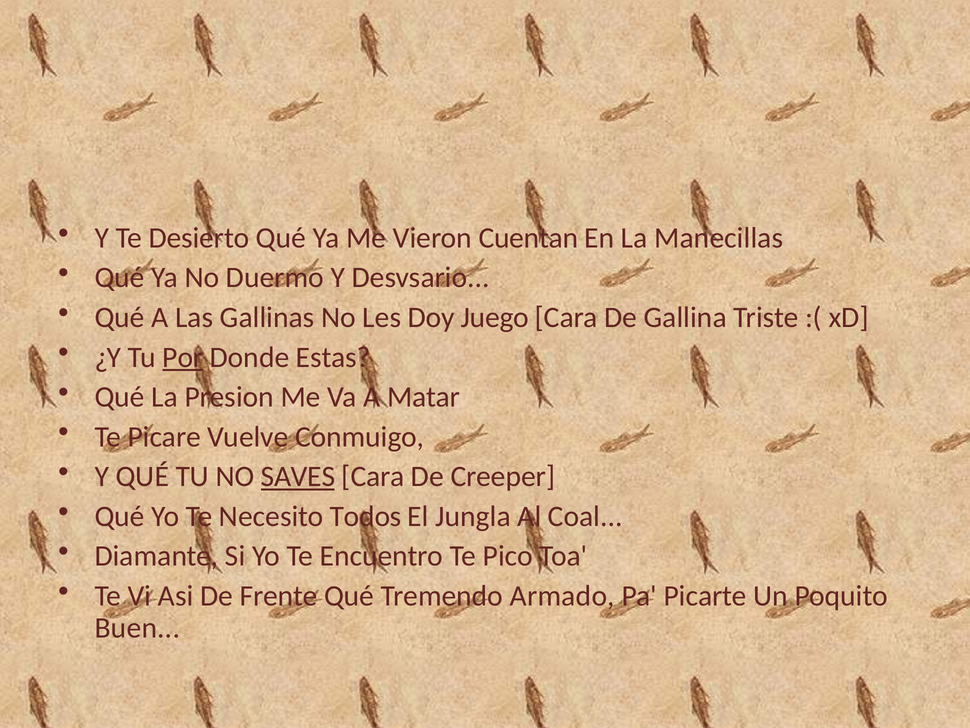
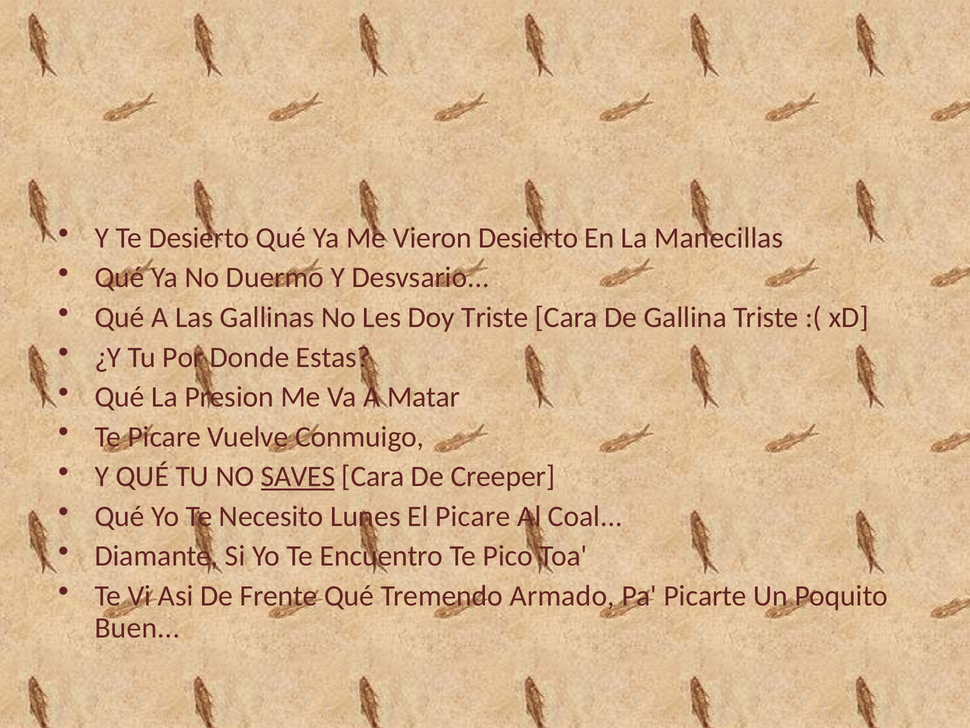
Vieron Cuentan: Cuentan -> Desierto
Doy Juego: Juego -> Triste
Por underline: present -> none
Todos: Todos -> Lunes
El Jungla: Jungla -> Picare
